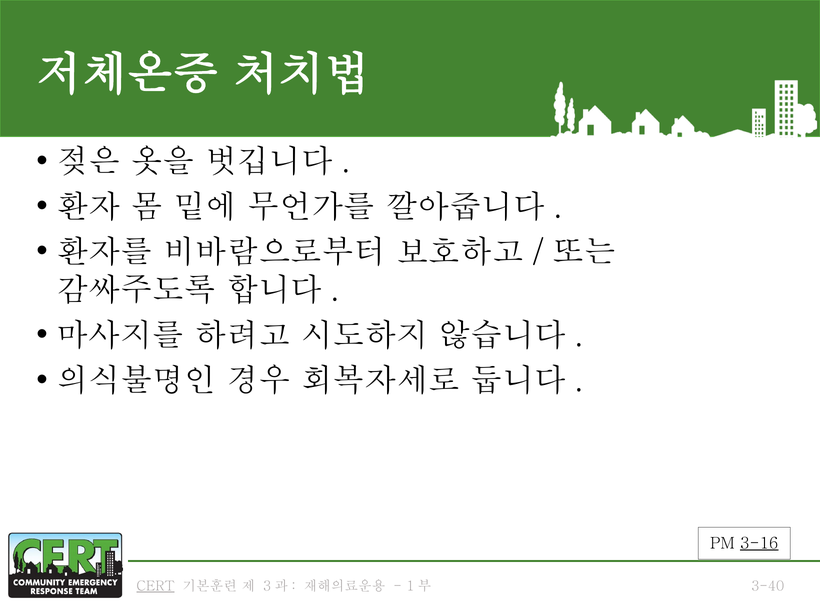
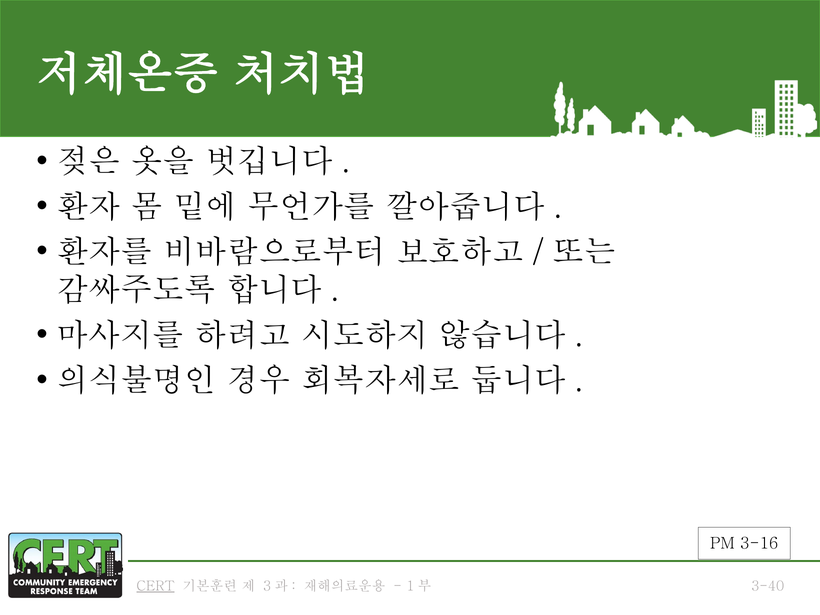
3-16 underline: present -> none
